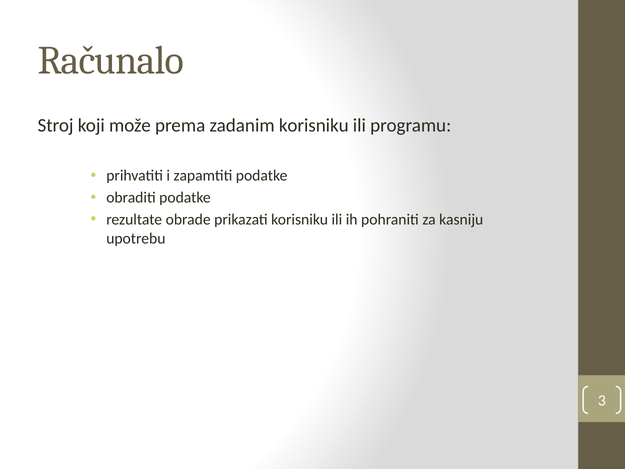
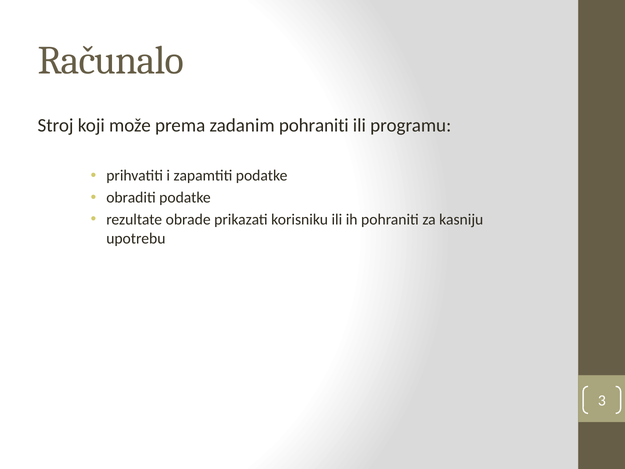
zadanim korisniku: korisniku -> pohraniti
